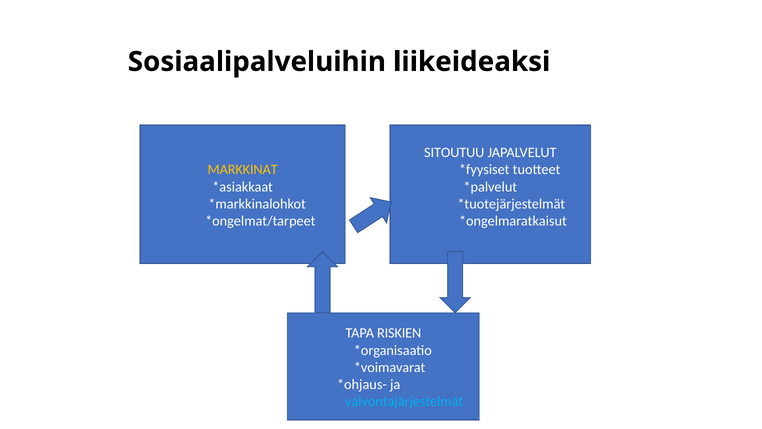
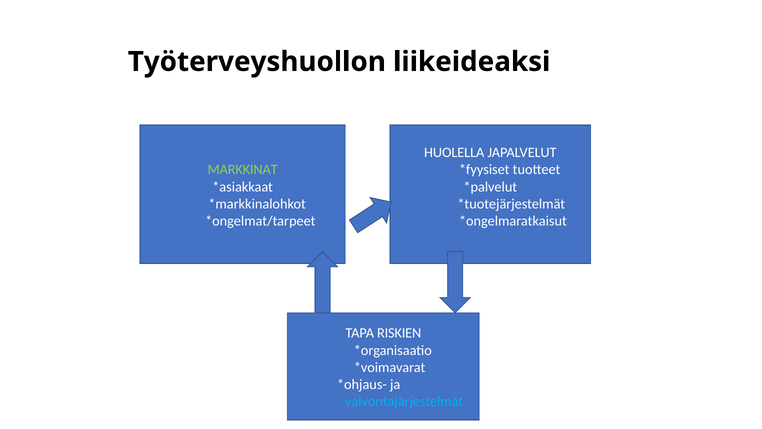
Sosiaalipalveluihin: Sosiaalipalveluihin -> Työterveyshuollon
SITOUTUU: SITOUTUU -> HUOLELLA
MARKKINAT colour: yellow -> light green
